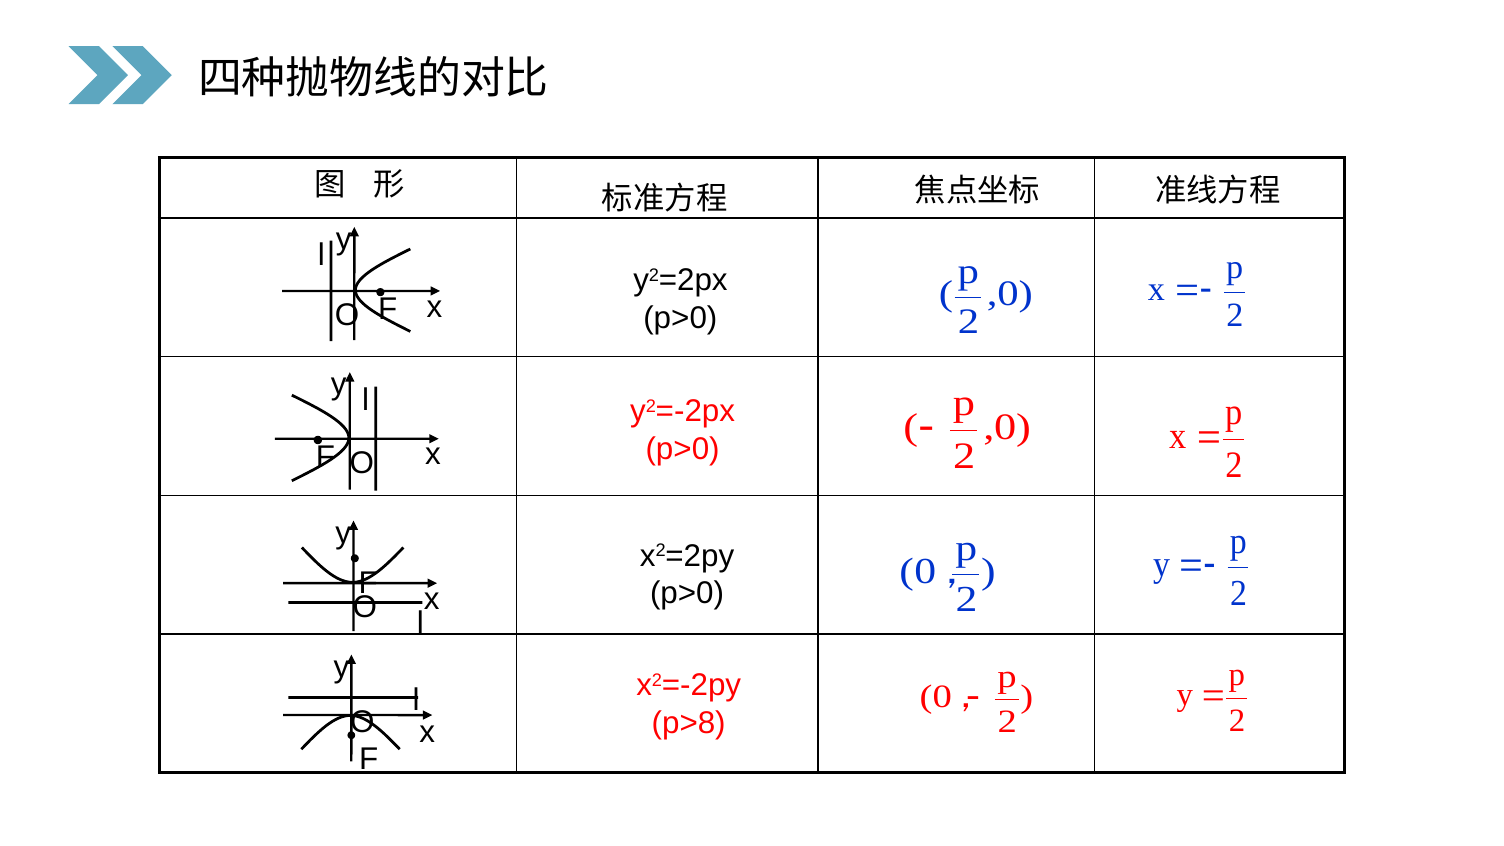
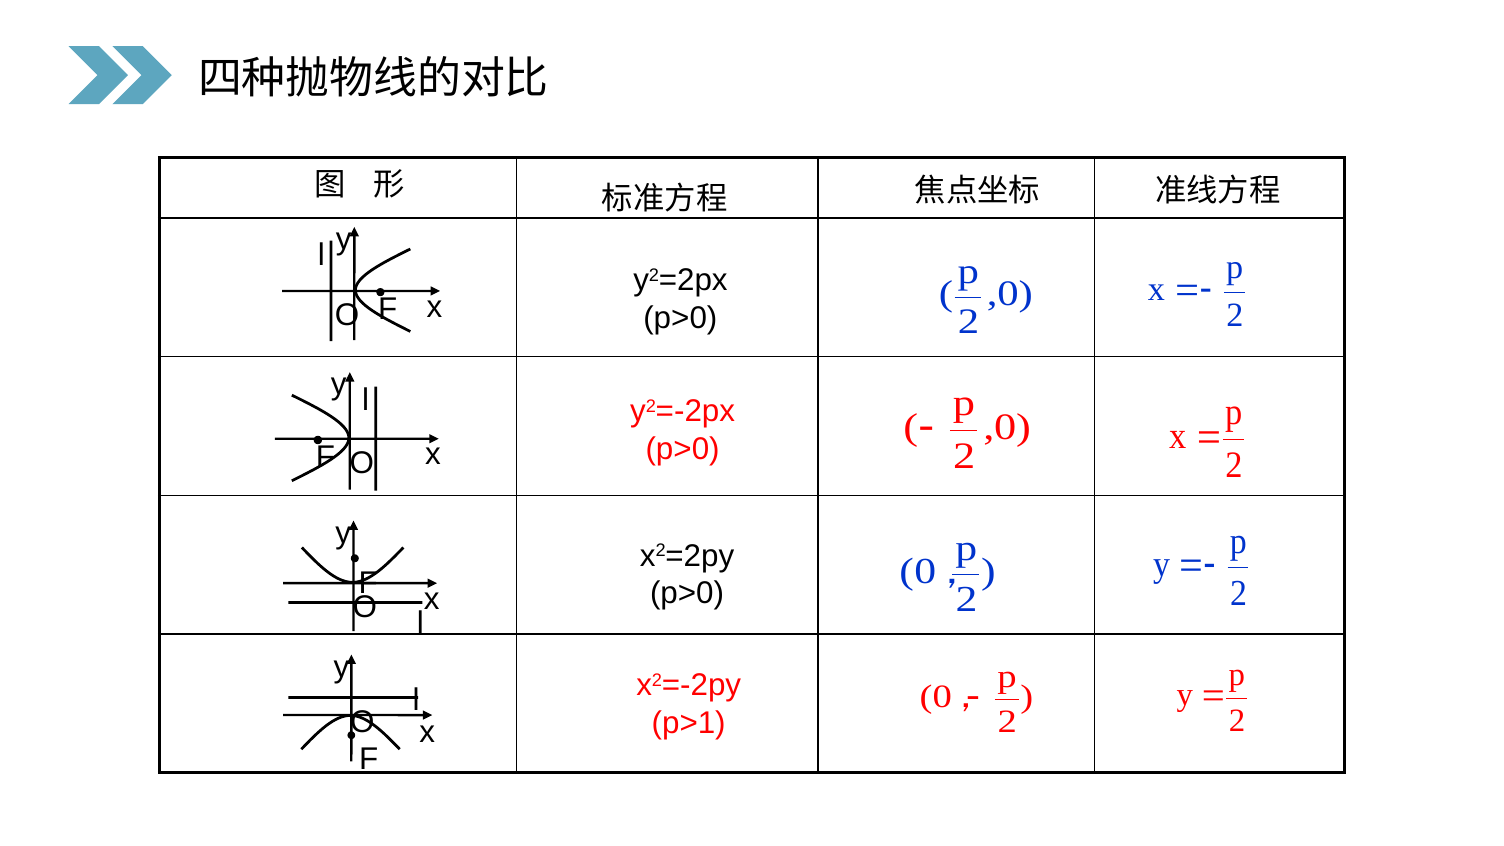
p>8: p>8 -> p>1
